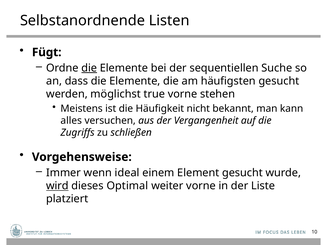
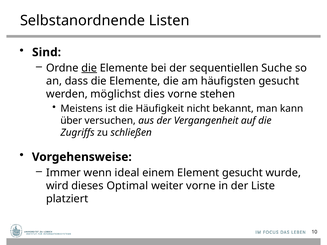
Fügt: Fügt -> Sind
true: true -> dies
alles: alles -> über
wird underline: present -> none
